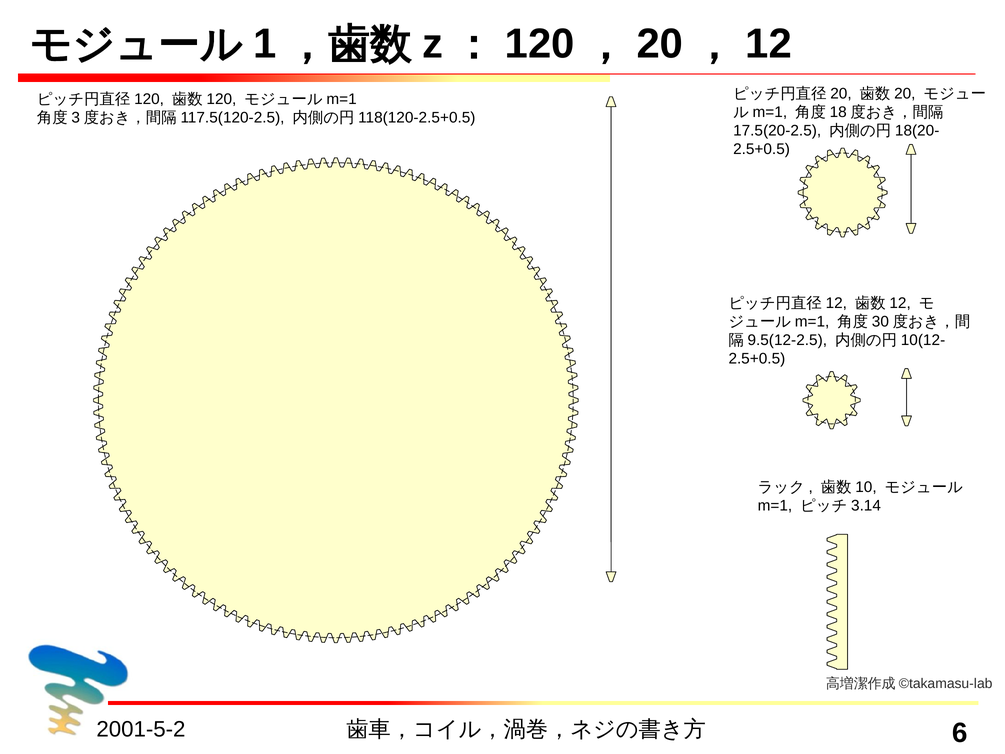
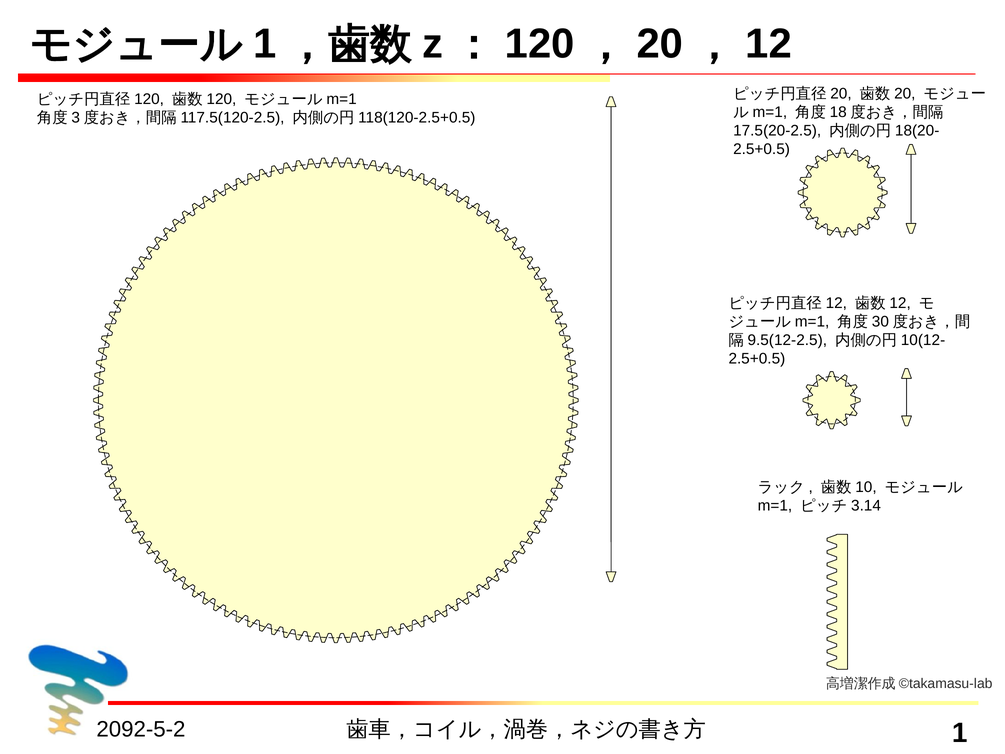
2001-5-2: 2001-5-2 -> 2092-5-2
6 at (960, 733): 6 -> 1
